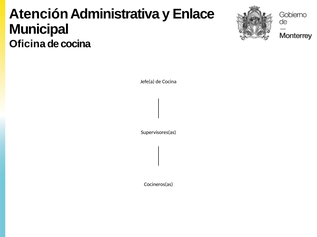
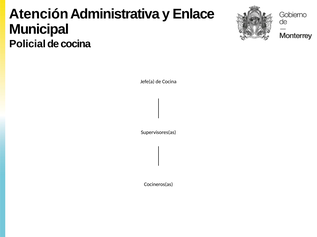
Oficina: Oficina -> Policial
